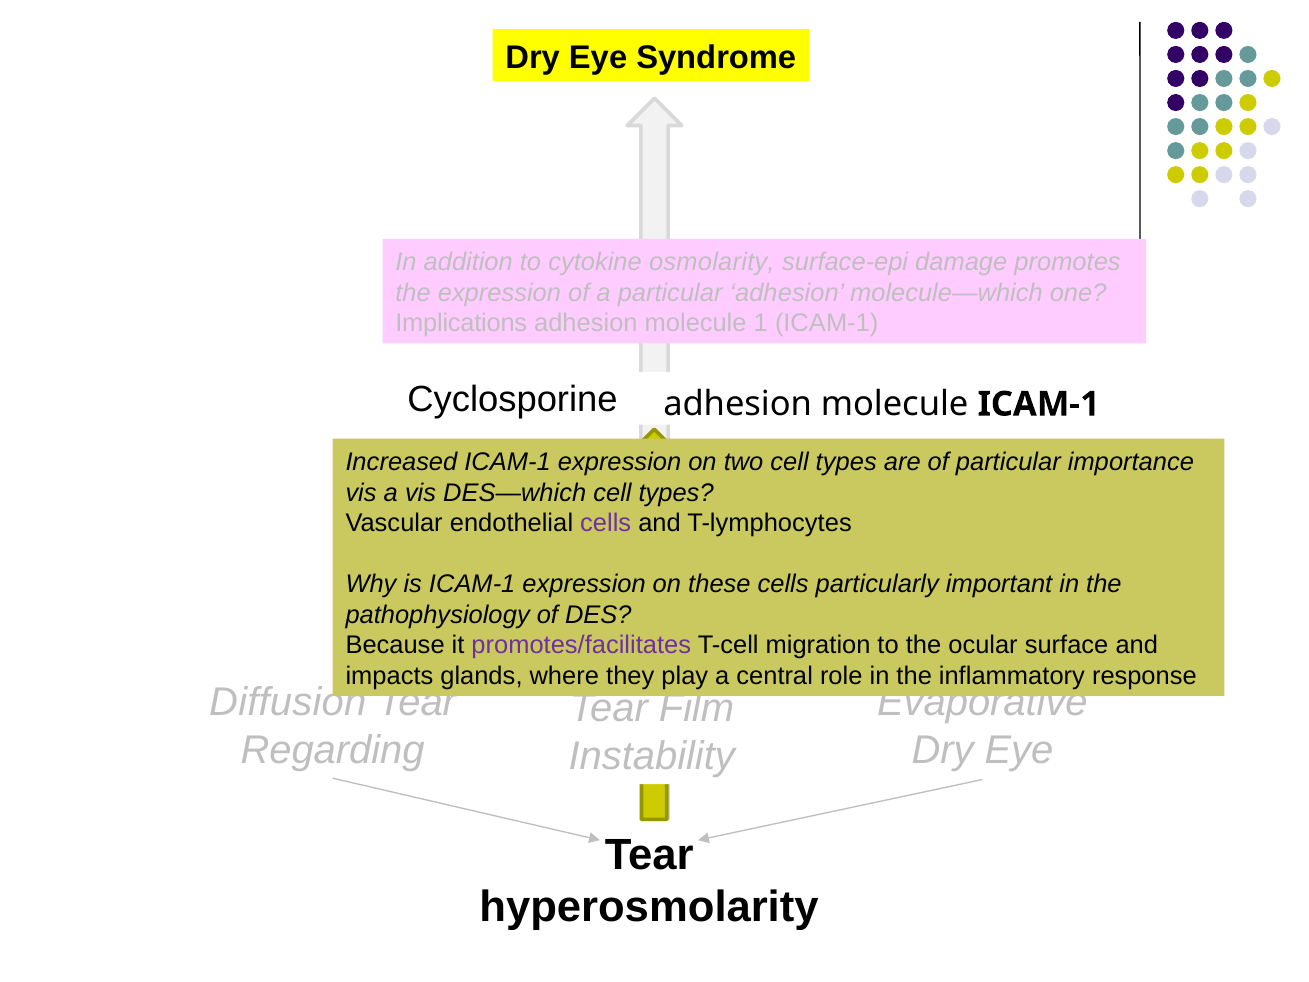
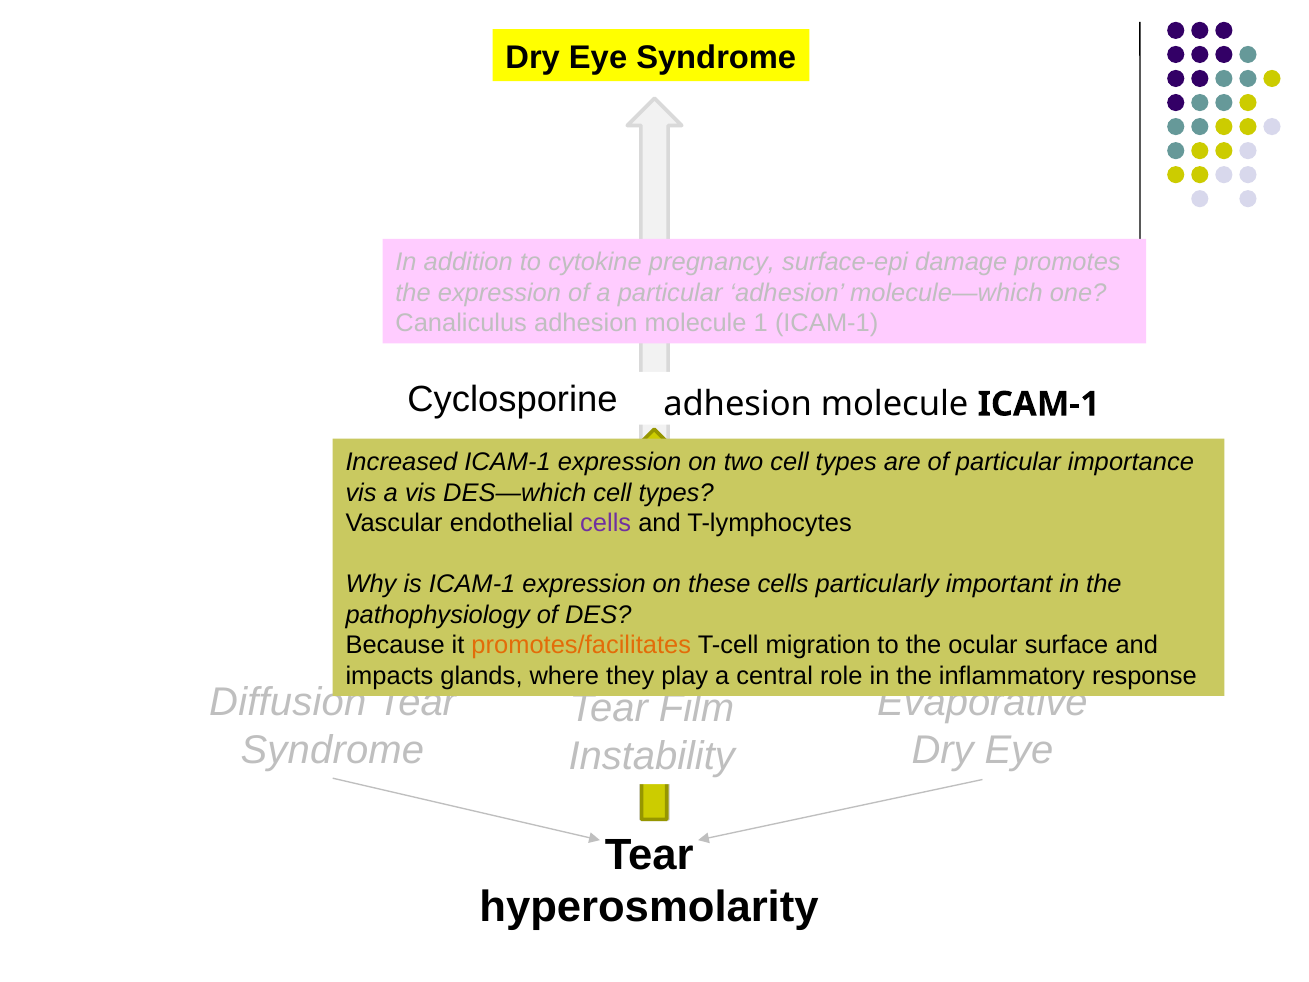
osmolarity: osmolarity -> pregnancy
Implications: Implications -> Canaliculus
promotes/facilitates colour: purple -> orange
Regarding at (333, 750): Regarding -> Syndrome
